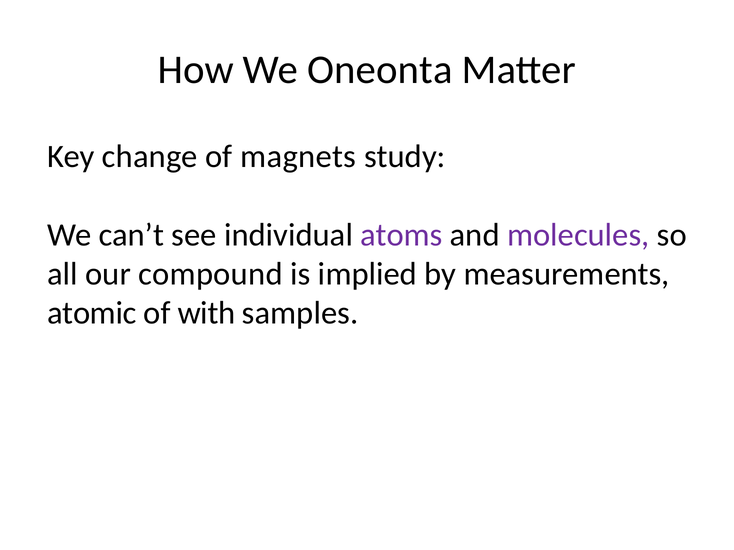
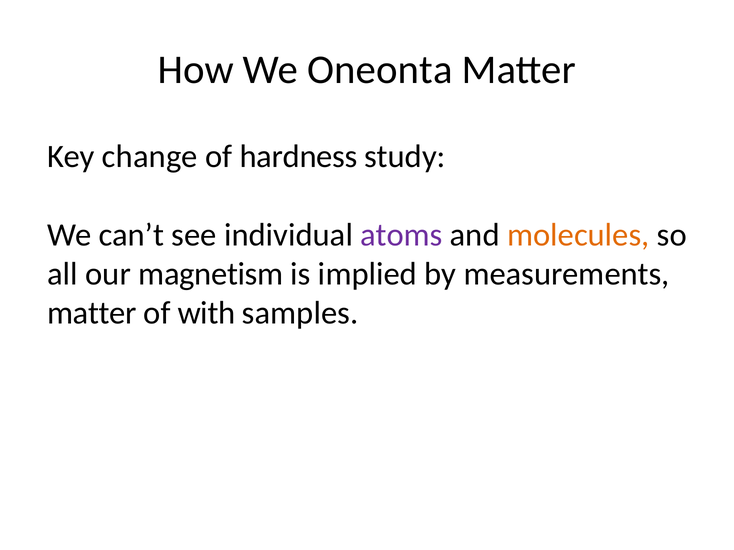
magnets: magnets -> hardness
molecules colour: purple -> orange
compound: compound -> magnetism
atomic at (92, 313): atomic -> matter
